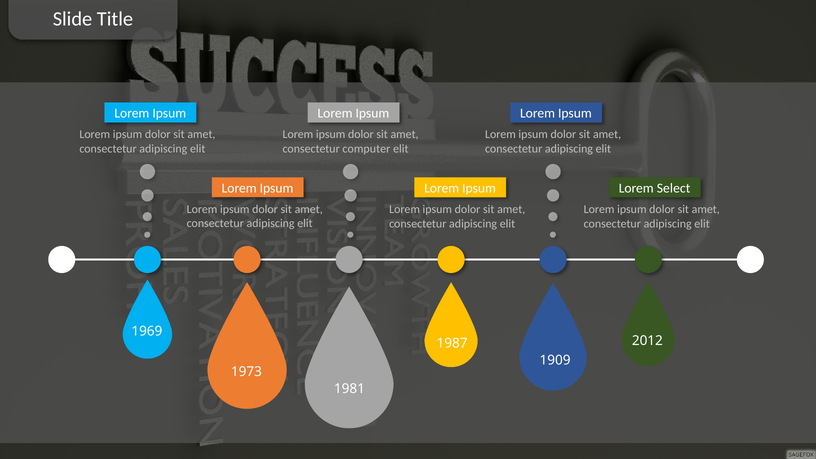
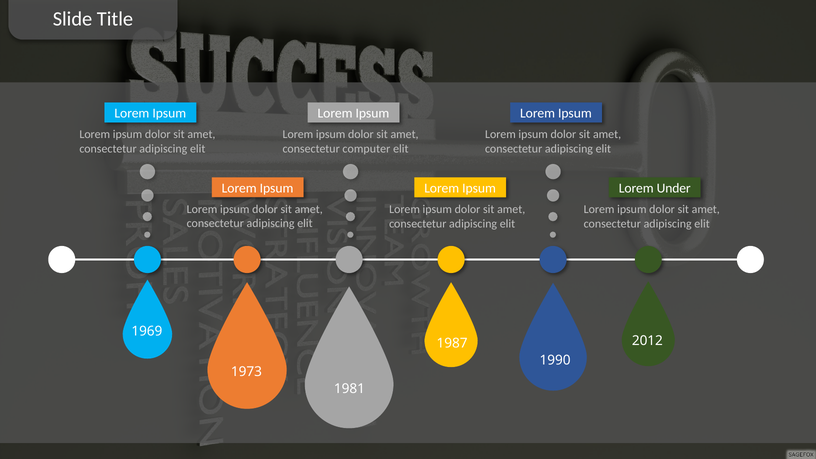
Select: Select -> Under
1909: 1909 -> 1990
